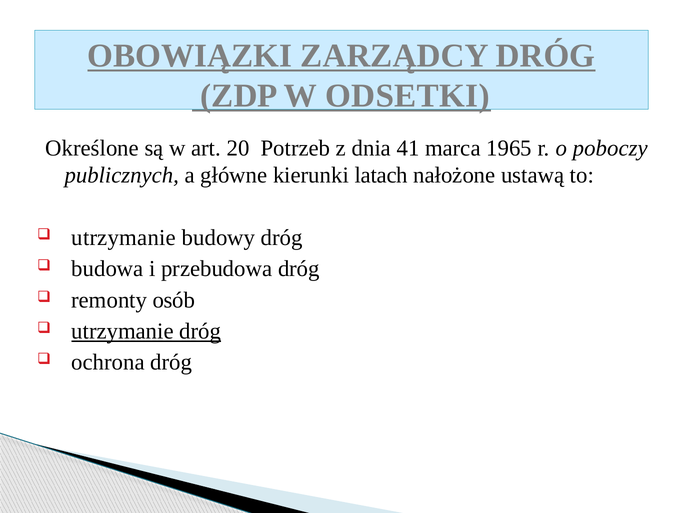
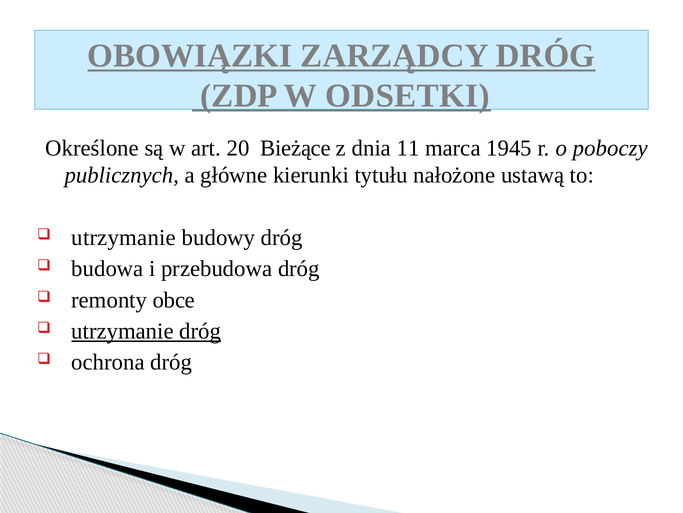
Potrzeb: Potrzeb -> Bieżące
41: 41 -> 11
1965: 1965 -> 1945
latach: latach -> tytułu
osób: osób -> obce
